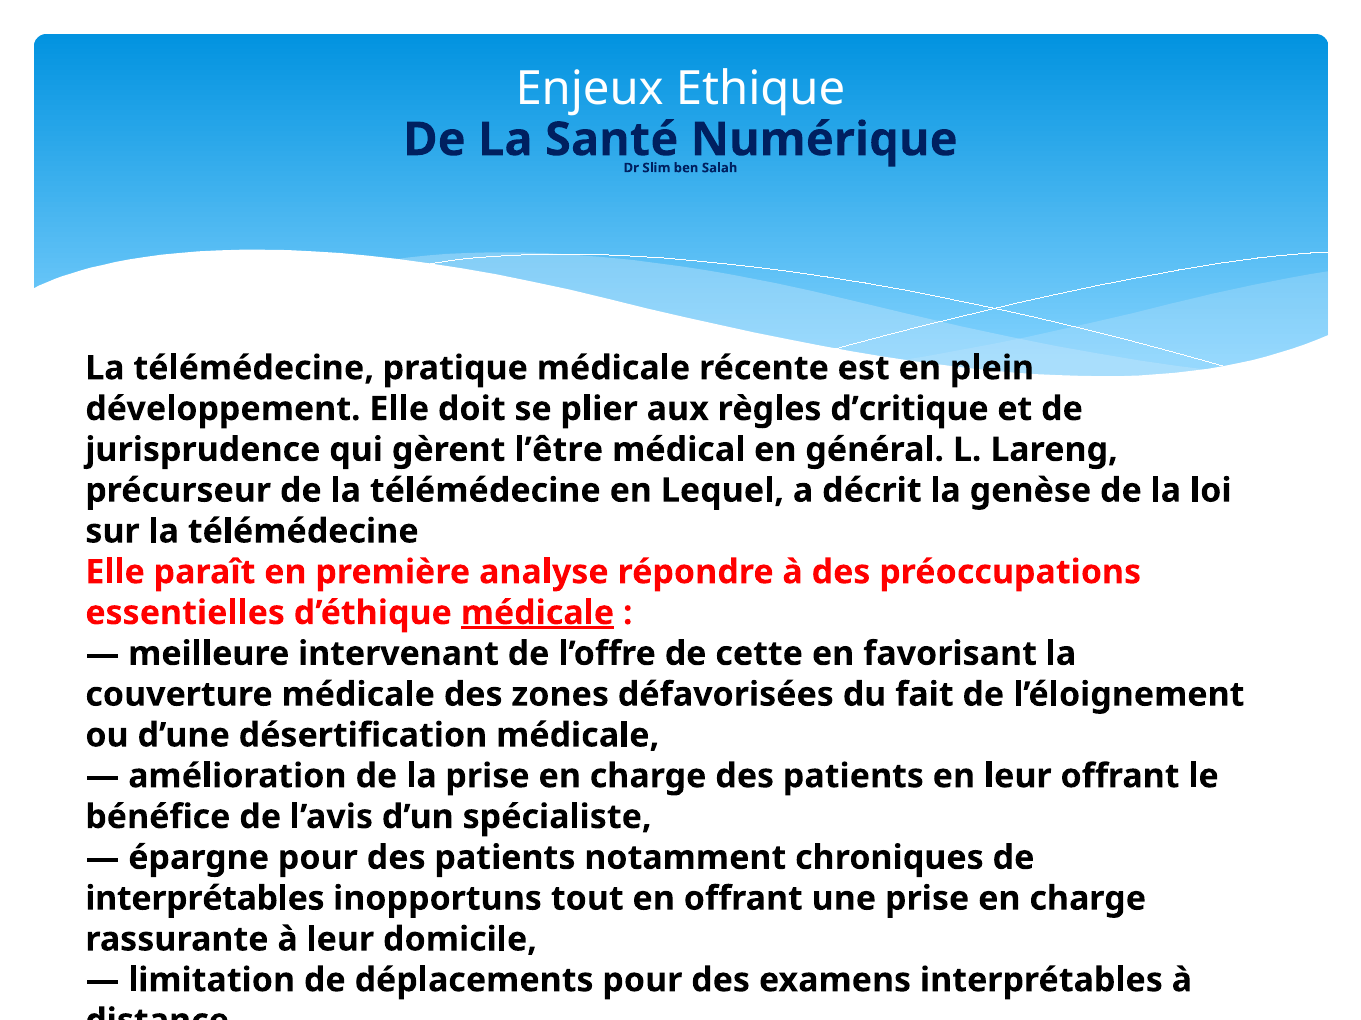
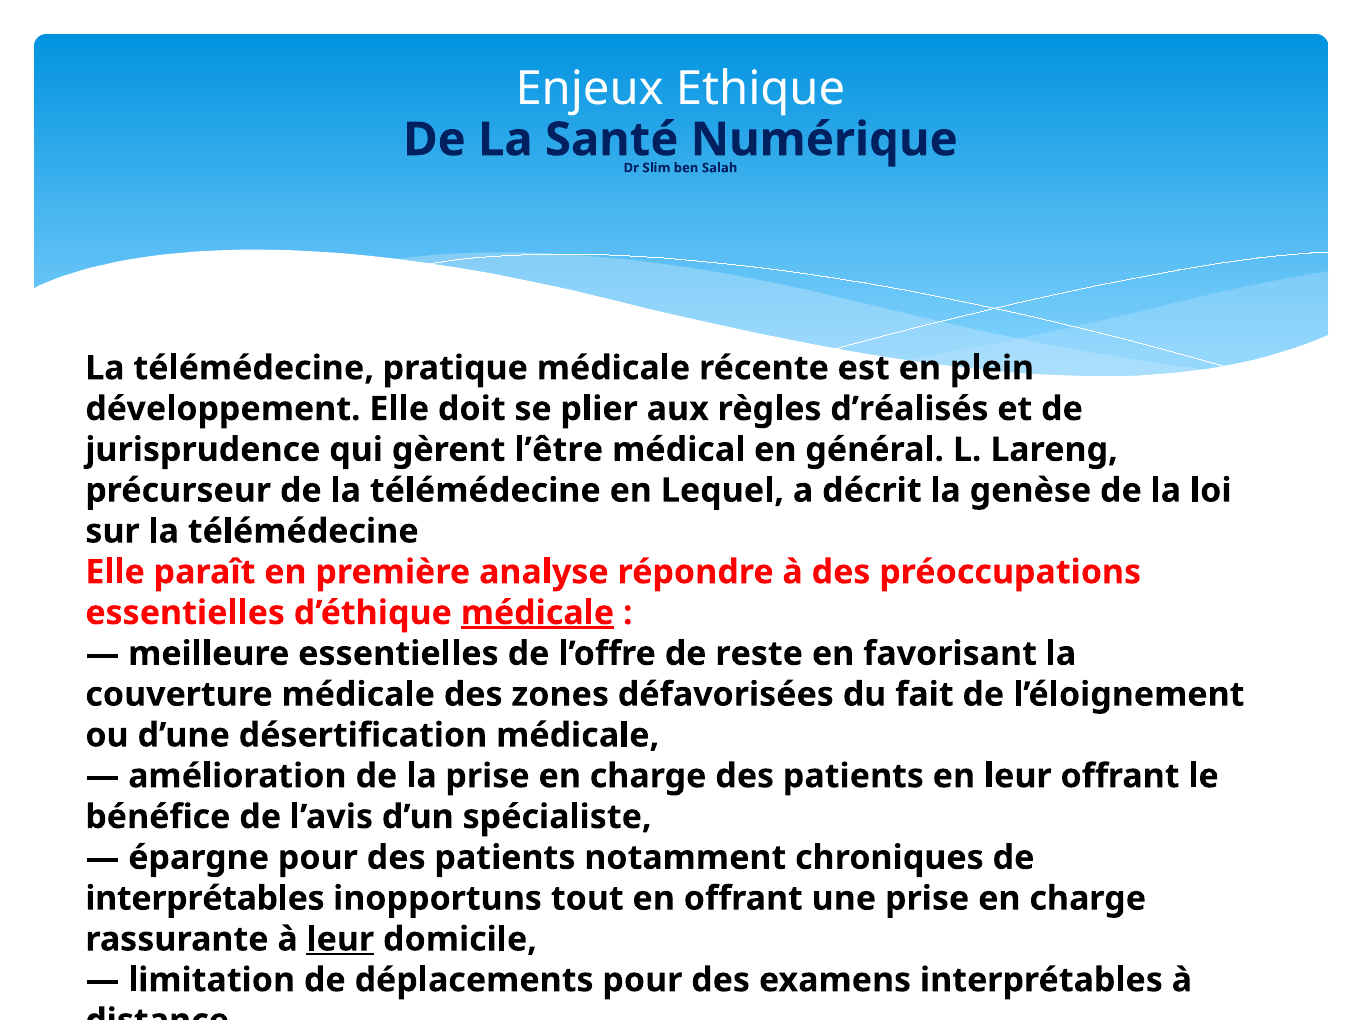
d’critique: d’critique -> d’réalisés
meilleure intervenant: intervenant -> essentielles
cette: cette -> reste
leur at (340, 940) underline: none -> present
